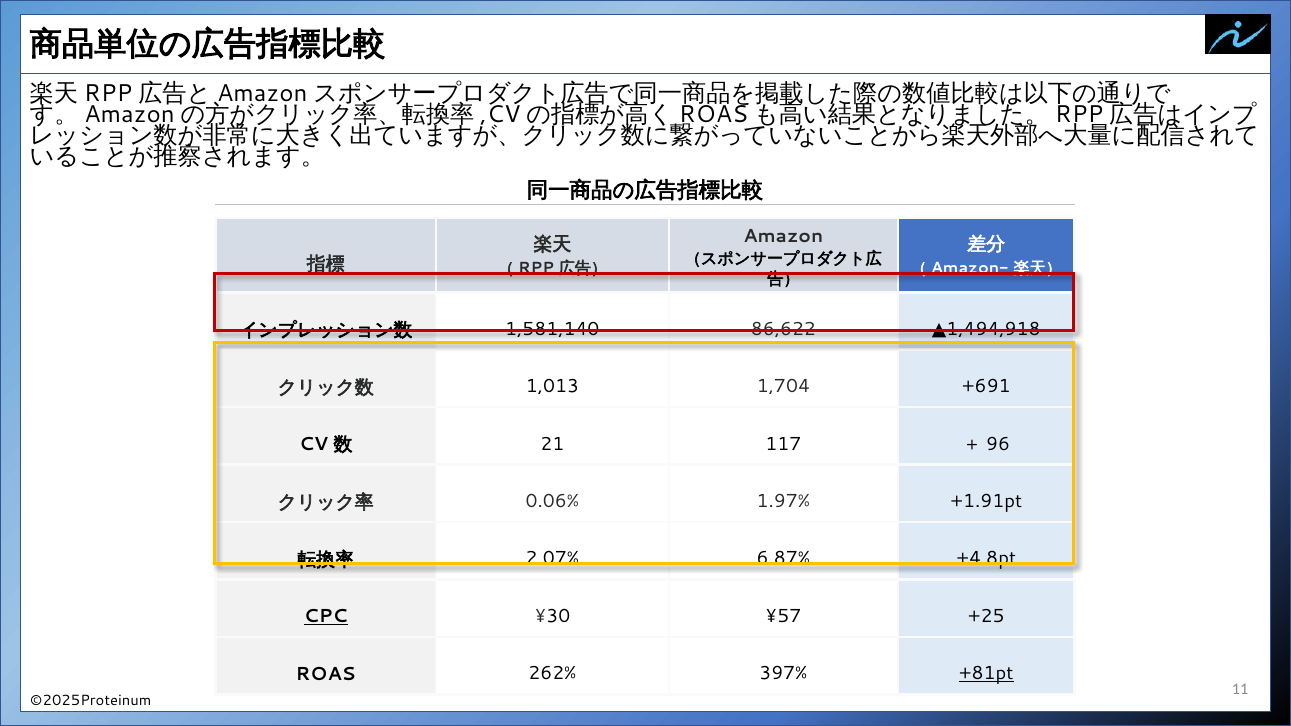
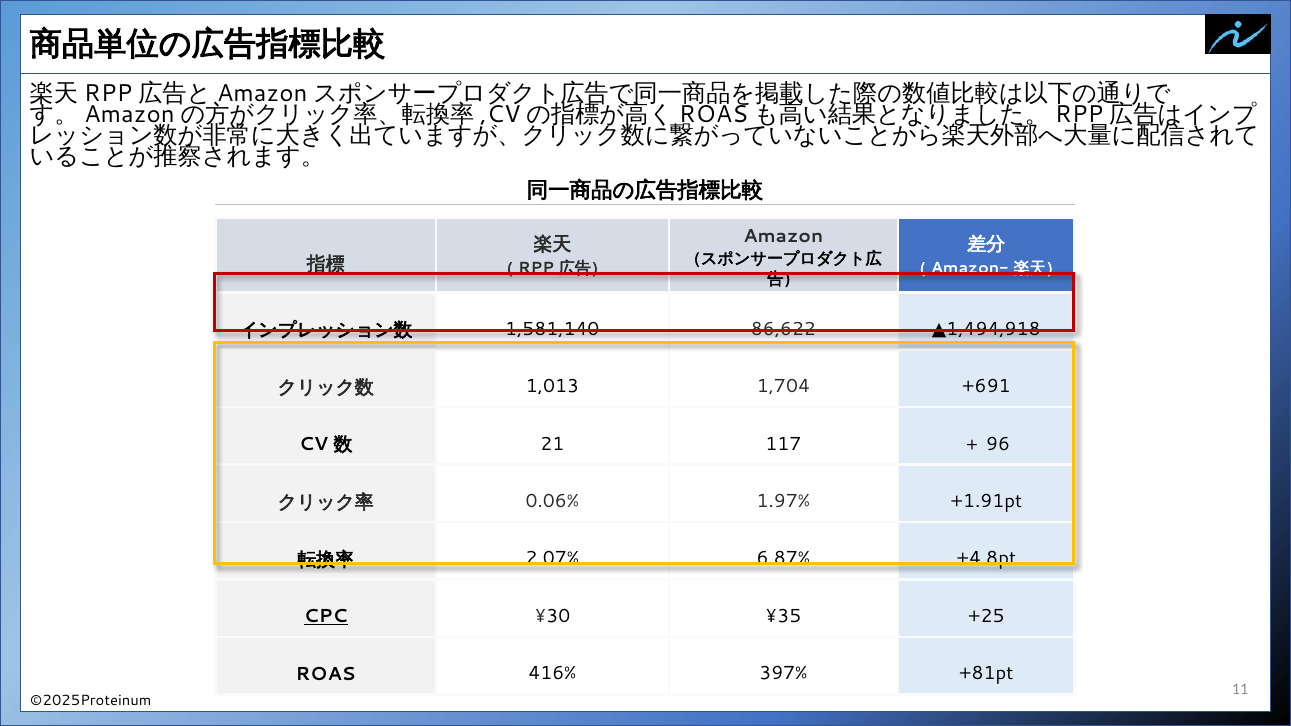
¥57: ¥57 -> ¥35
262%: 262% -> 416%
+81pt underline: present -> none
